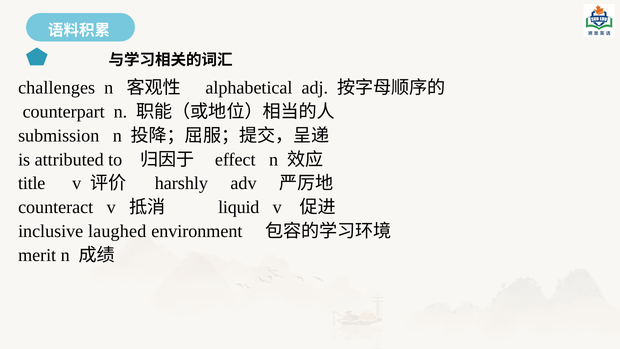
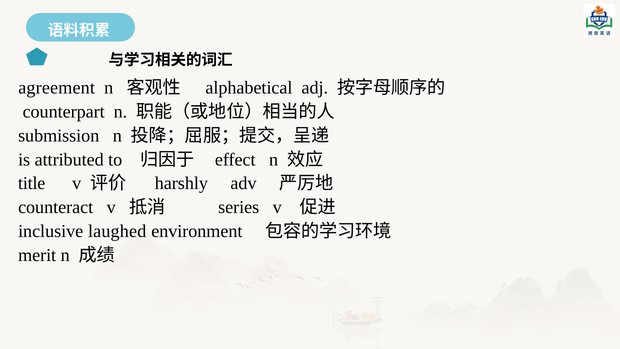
challenges: challenges -> agreement
liquid: liquid -> series
